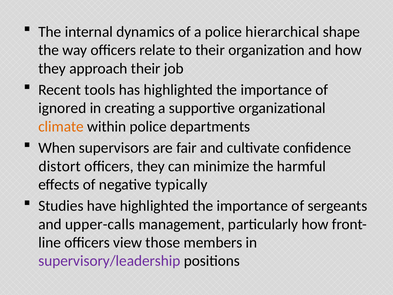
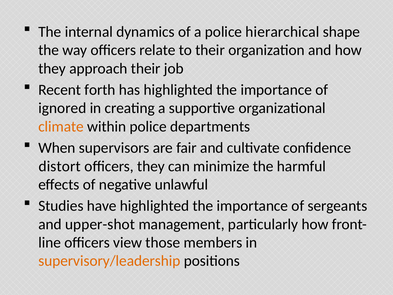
tools: tools -> forth
typically: typically -> unlawful
upper-calls: upper-calls -> upper-shot
supervisory/leadership colour: purple -> orange
